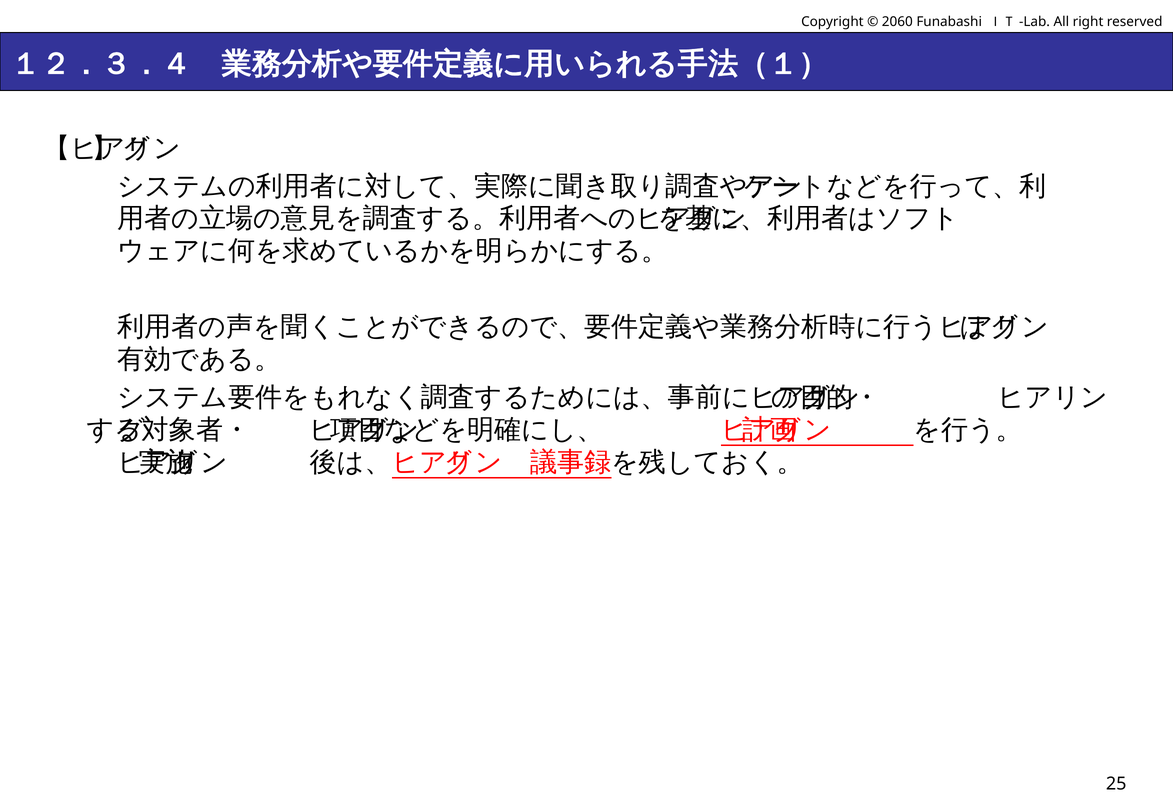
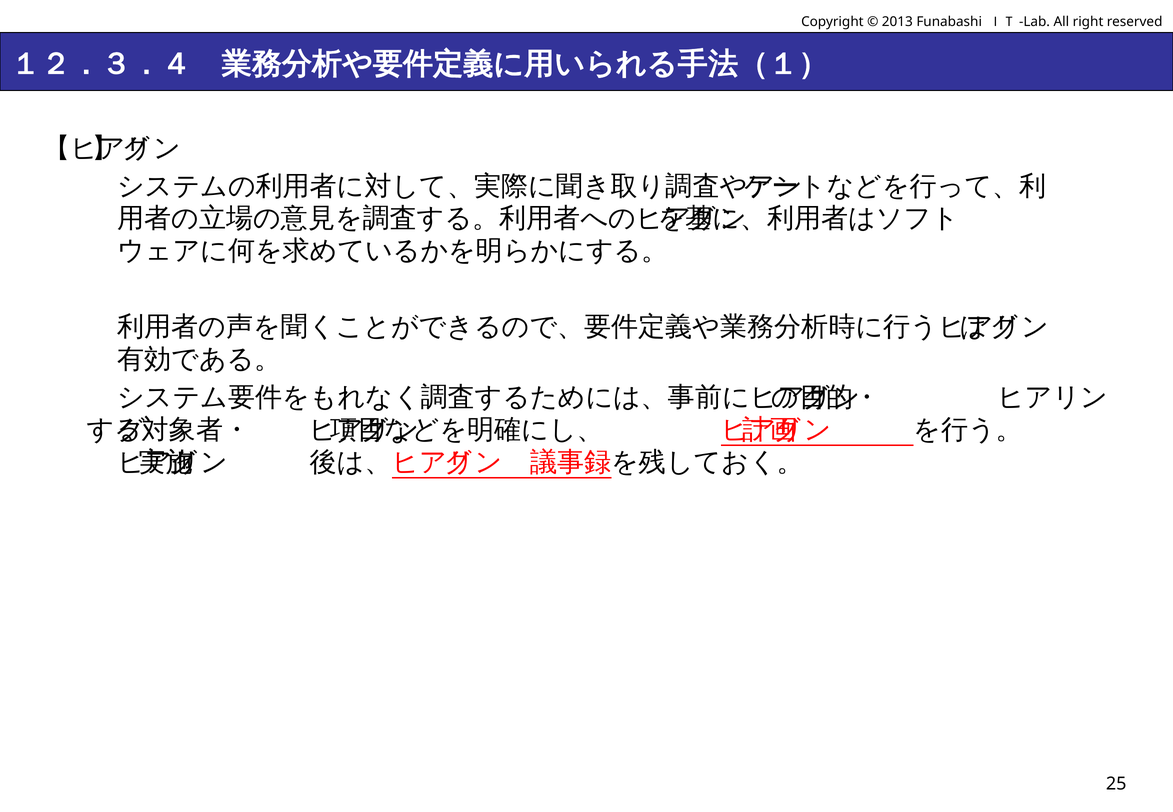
2060: 2060 -> 2013
